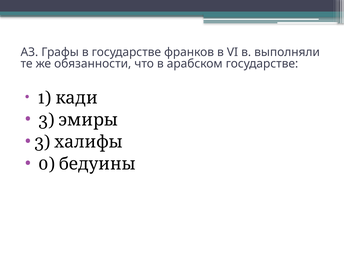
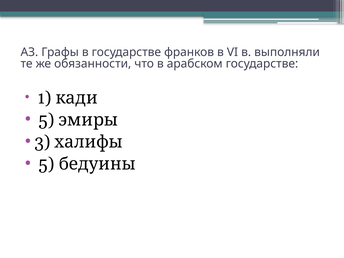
3 at (46, 120): 3 -> 5
0 at (47, 164): 0 -> 5
